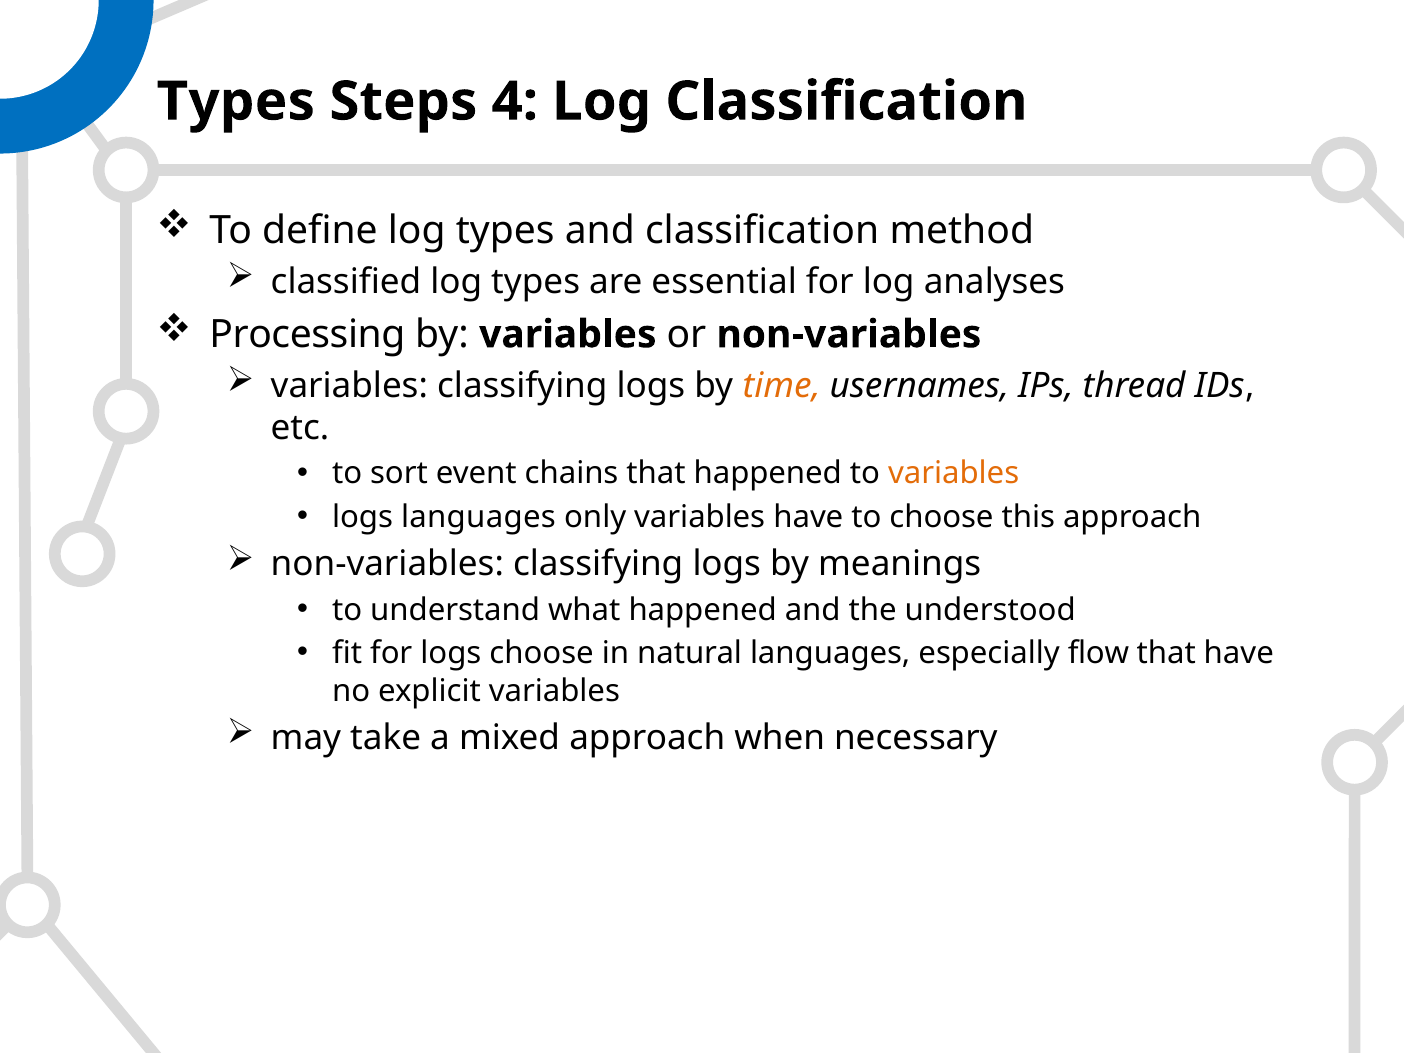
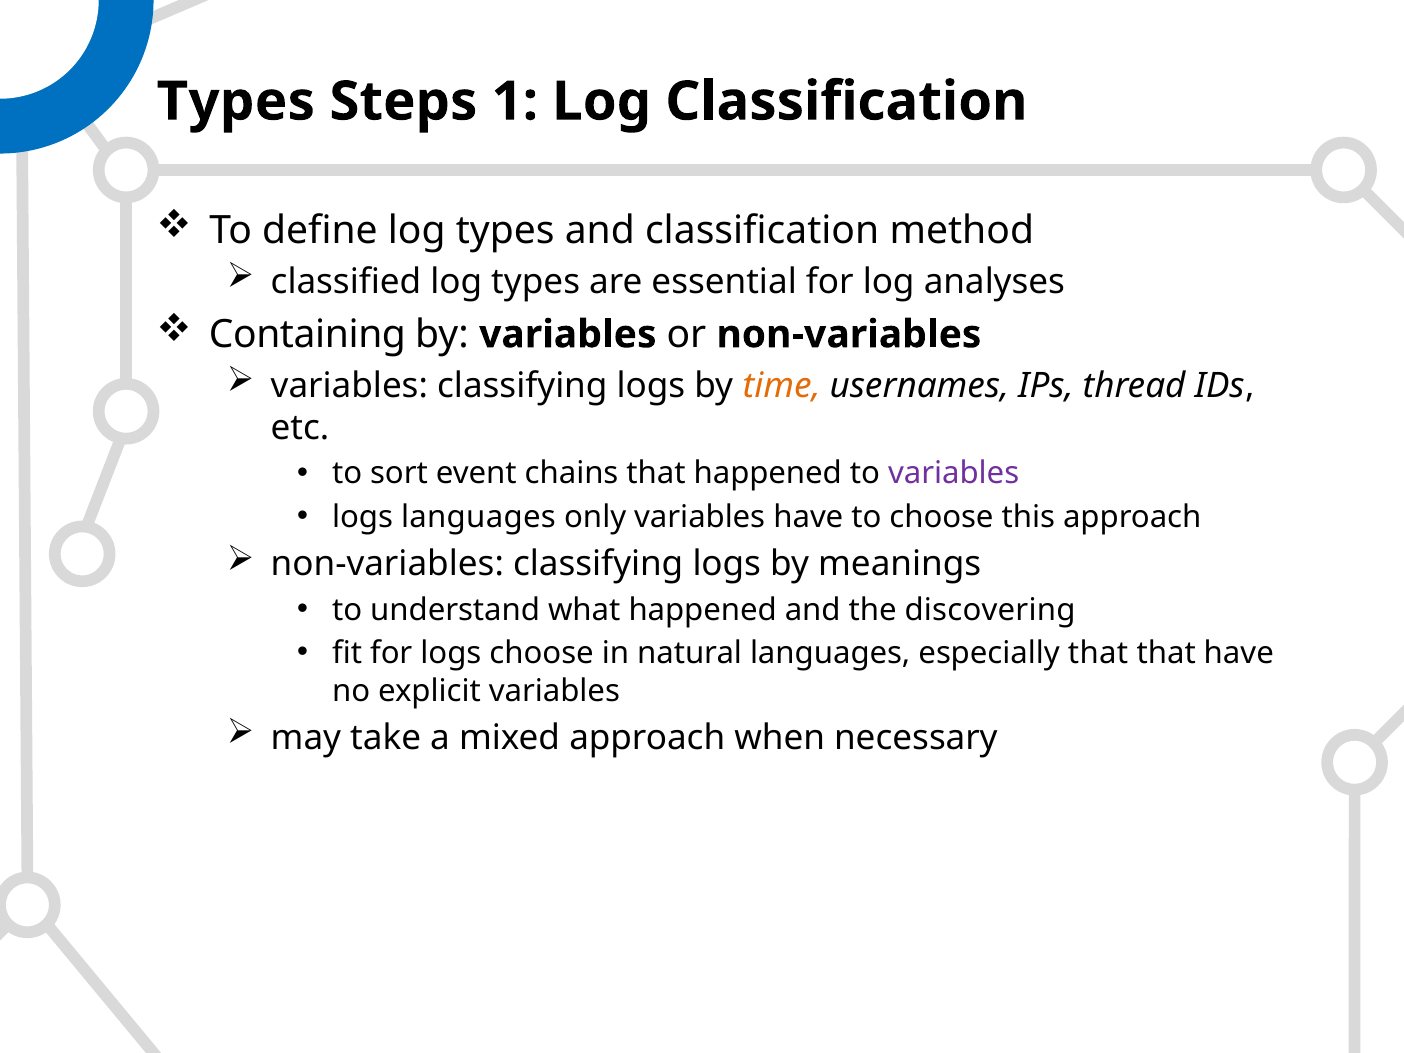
4: 4 -> 1
Processing: Processing -> Containing
variables at (954, 473) colour: orange -> purple
understood: understood -> discovering
especially flow: flow -> that
